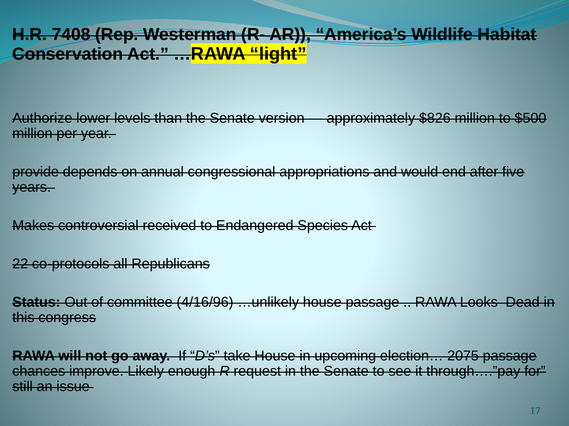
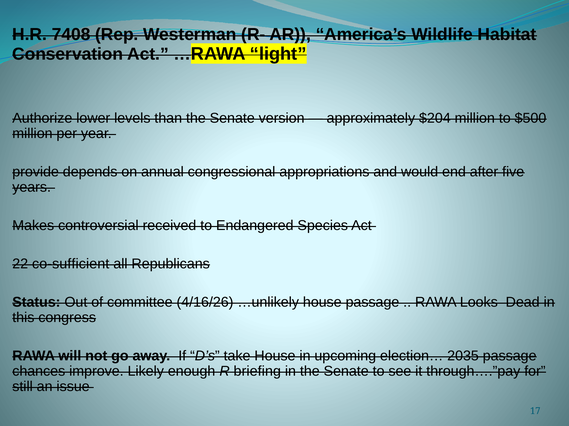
$826: $826 -> $204
co-protocols: co-protocols -> co-sufficient
4/16/96: 4/16/96 -> 4/16/26
2075: 2075 -> 2035
request: request -> briefing
